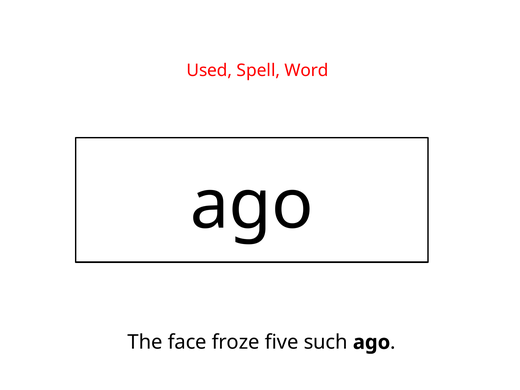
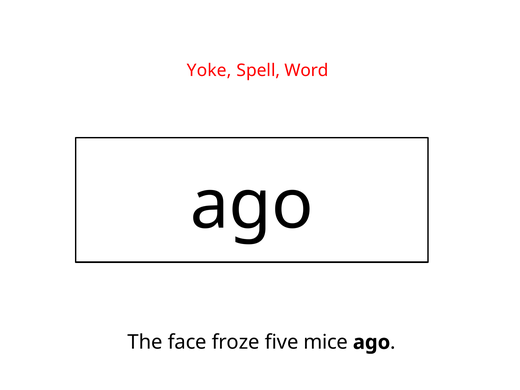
Used: Used -> Yoke
such: such -> mice
